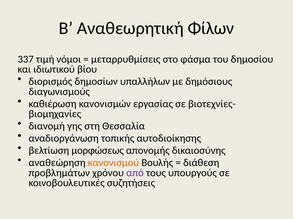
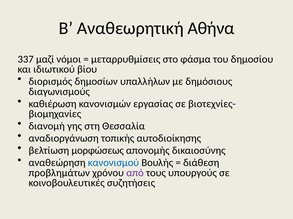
Φίλων: Φίλων -> Αθήνα
τιμή: τιμή -> μαζί
κανονισμού colour: orange -> blue
